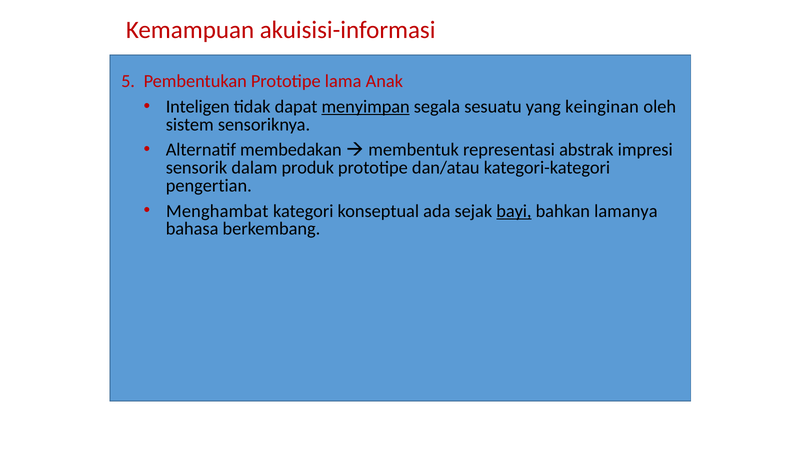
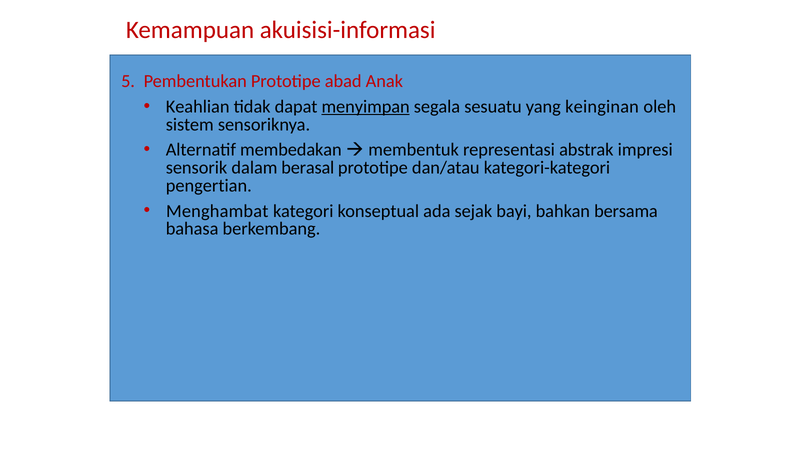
lama: lama -> abad
Inteligen: Inteligen -> Keahlian
produk: produk -> berasal
bayi underline: present -> none
lamanya: lamanya -> bersama
